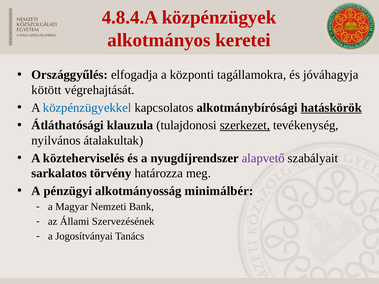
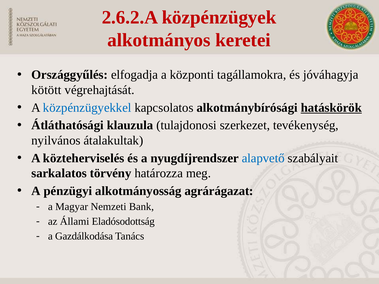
4.8.4.A: 4.8.4.A -> 2.6.2.A
szerkezet underline: present -> none
alapvető colour: purple -> blue
minimálbér: minimálbér -> agrárágazat
Szervezésének: Szervezésének -> Eladósodottság
Jogosítványai: Jogosítványai -> Gazdálkodása
